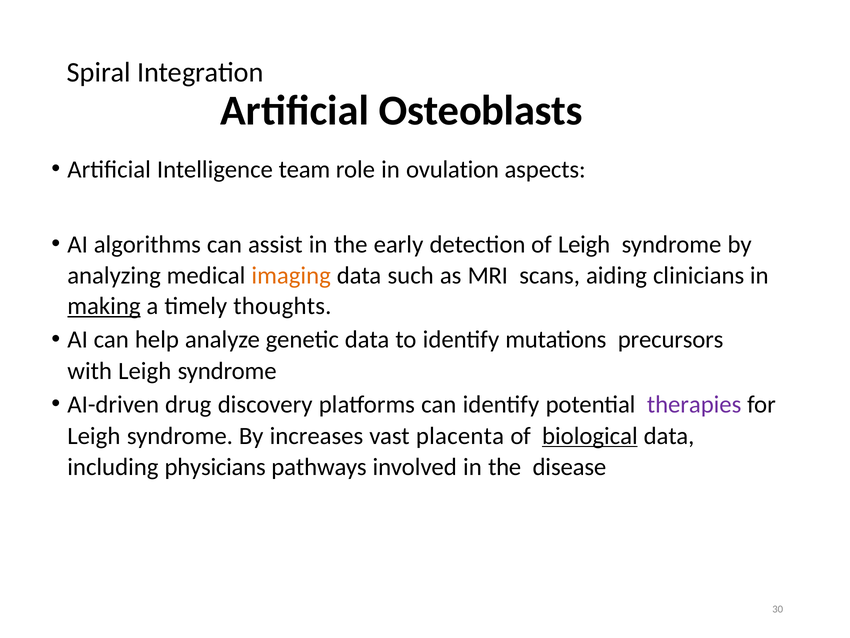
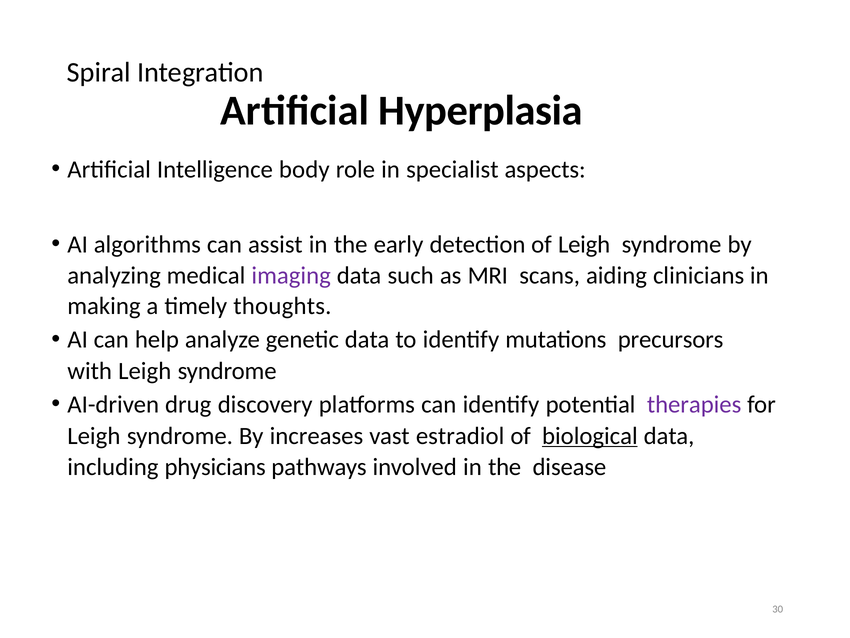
Osteoblasts: Osteoblasts -> Hyperplasia
team: team -> body
ovulation: ovulation -> specialist
imaging colour: orange -> purple
making underline: present -> none
placenta: placenta -> estradiol
